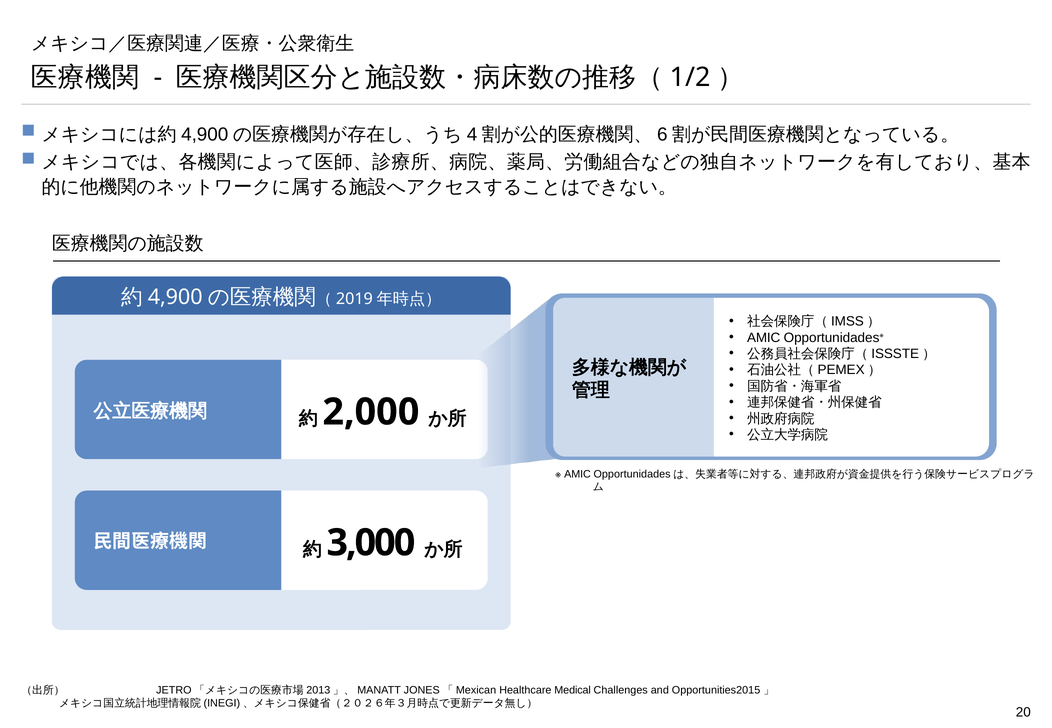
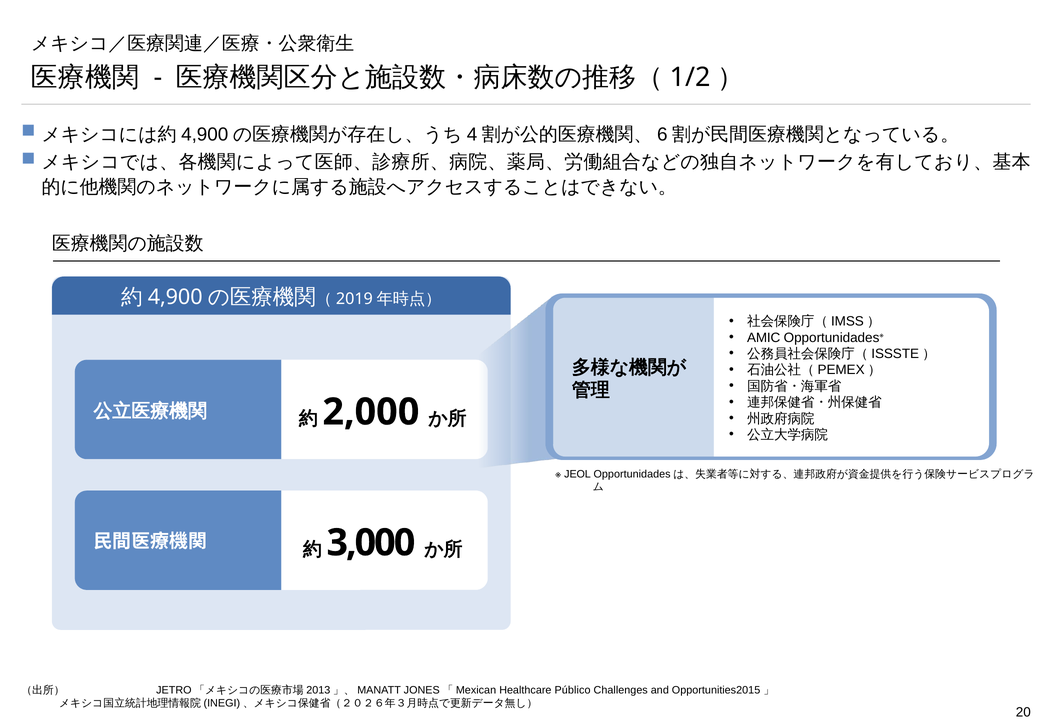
AMIC at (578, 474): AMIC -> JEOL
Medical: Medical -> Público
